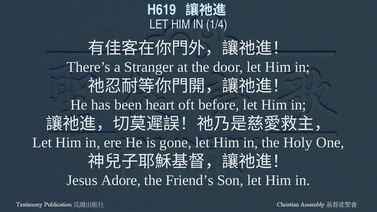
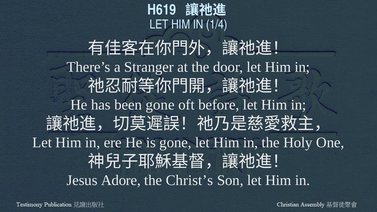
been heart: heart -> gone
Friend’s: Friend’s -> Christ’s
